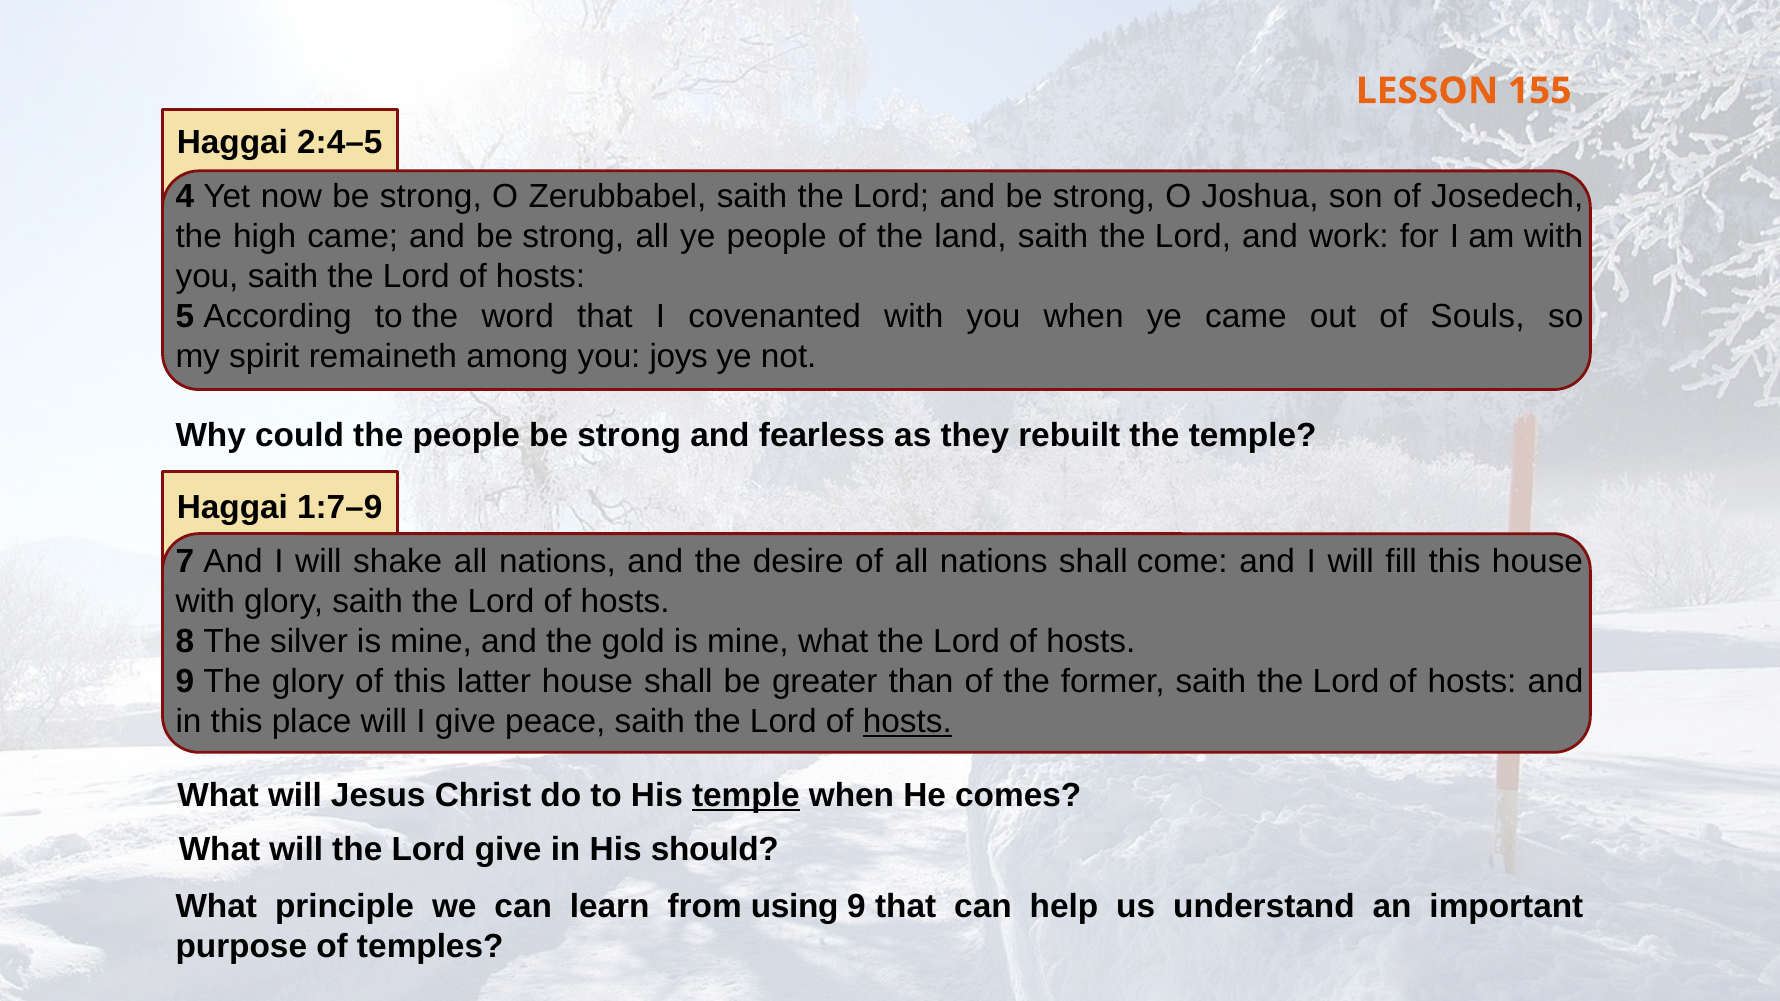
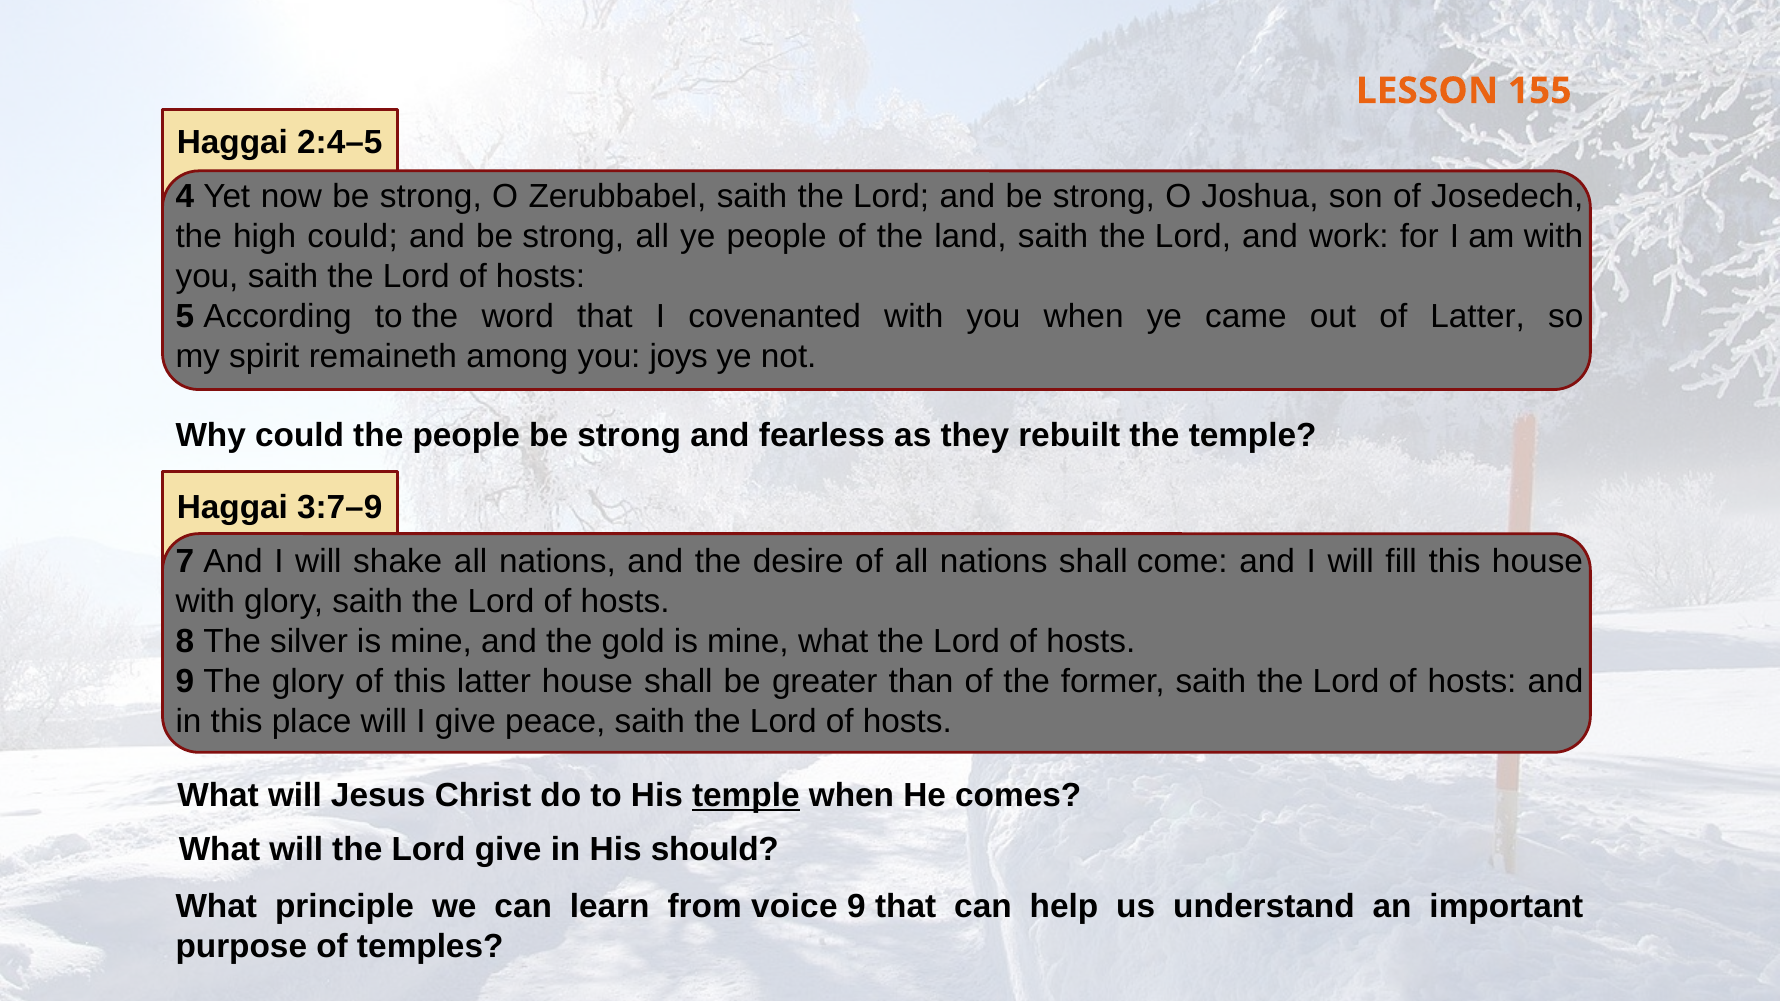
high came: came -> could
of Souls: Souls -> Latter
1:7–9: 1:7–9 -> 3:7–9
hosts at (907, 721) underline: present -> none
using: using -> voice
